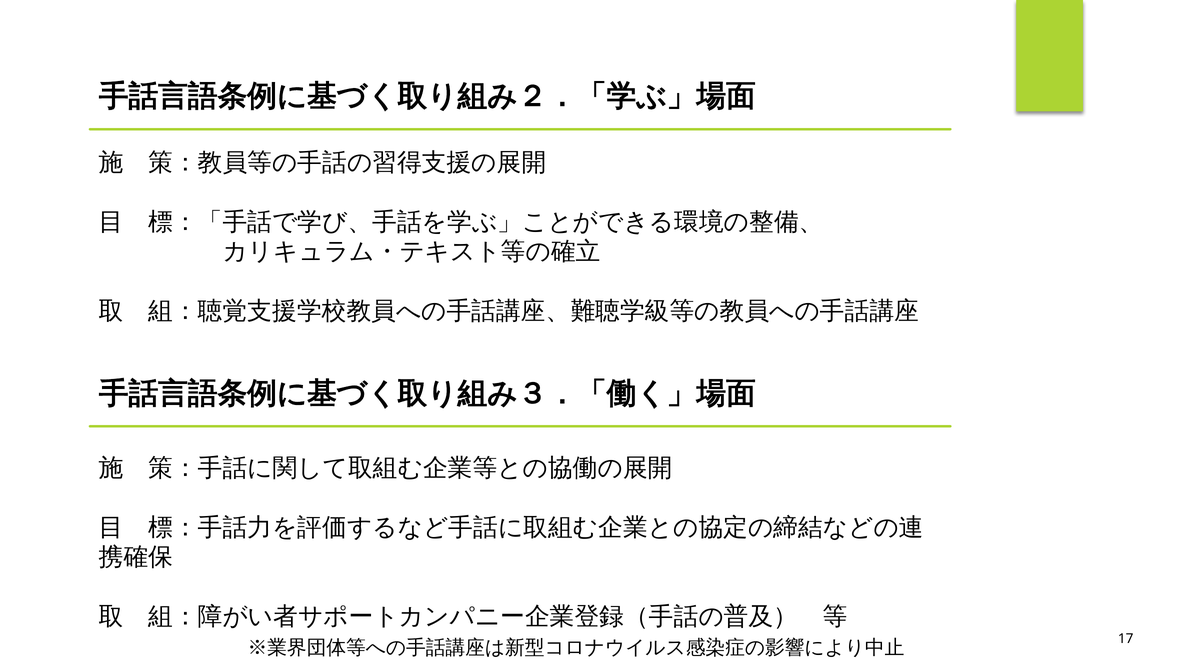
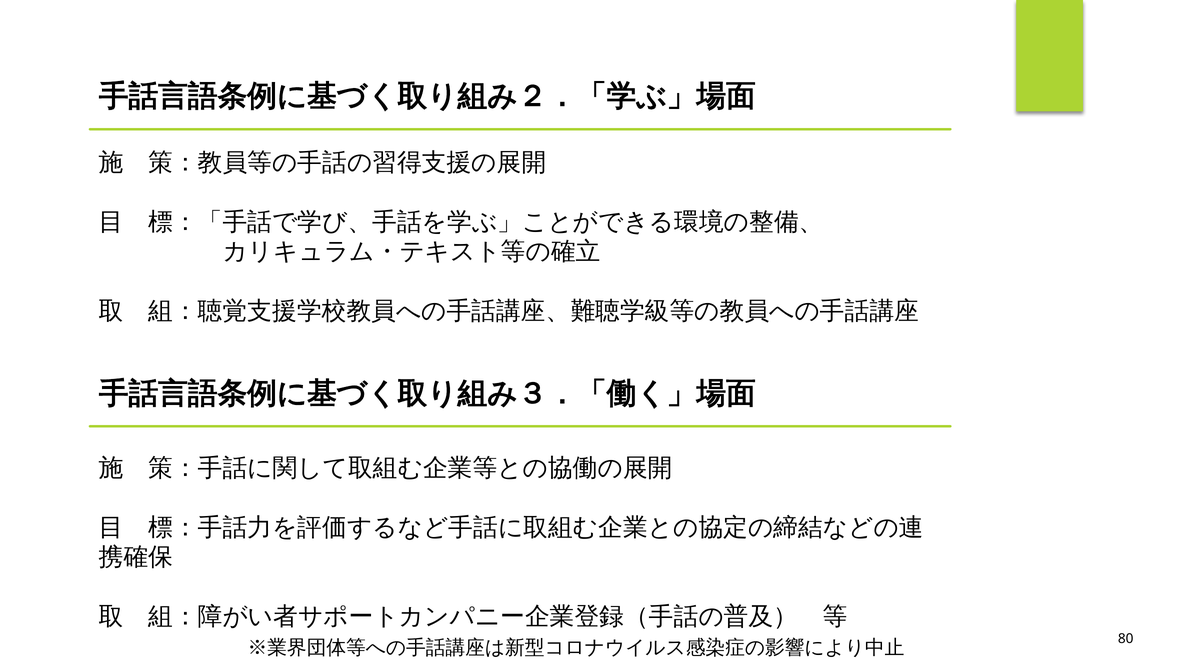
17: 17 -> 80
